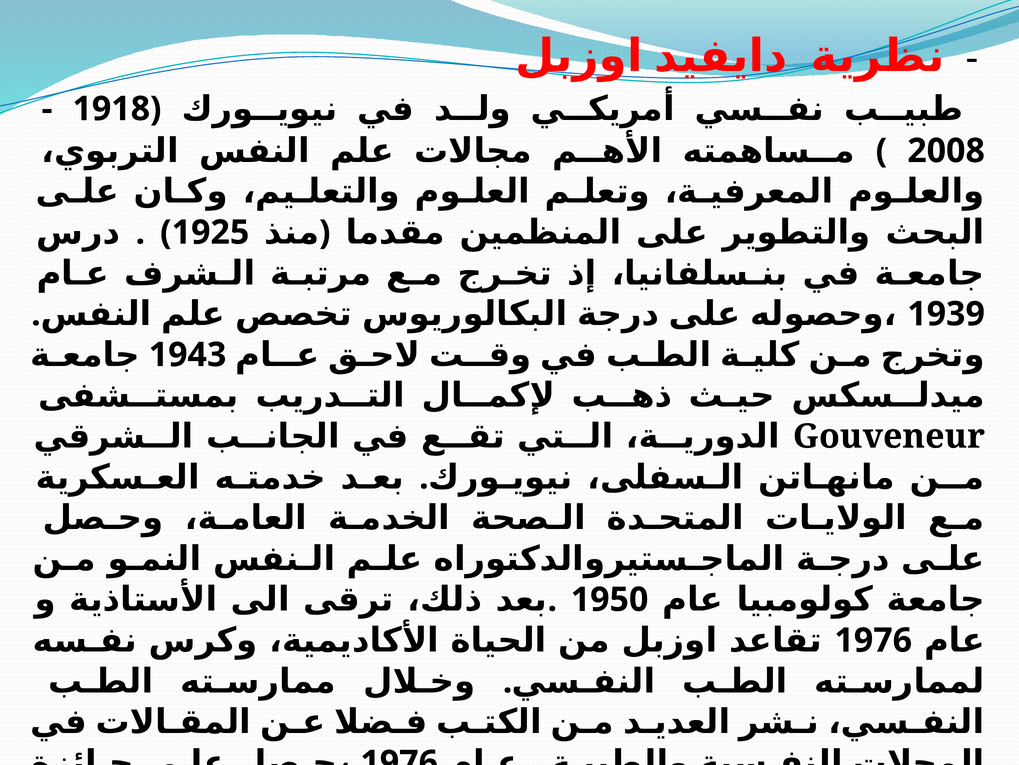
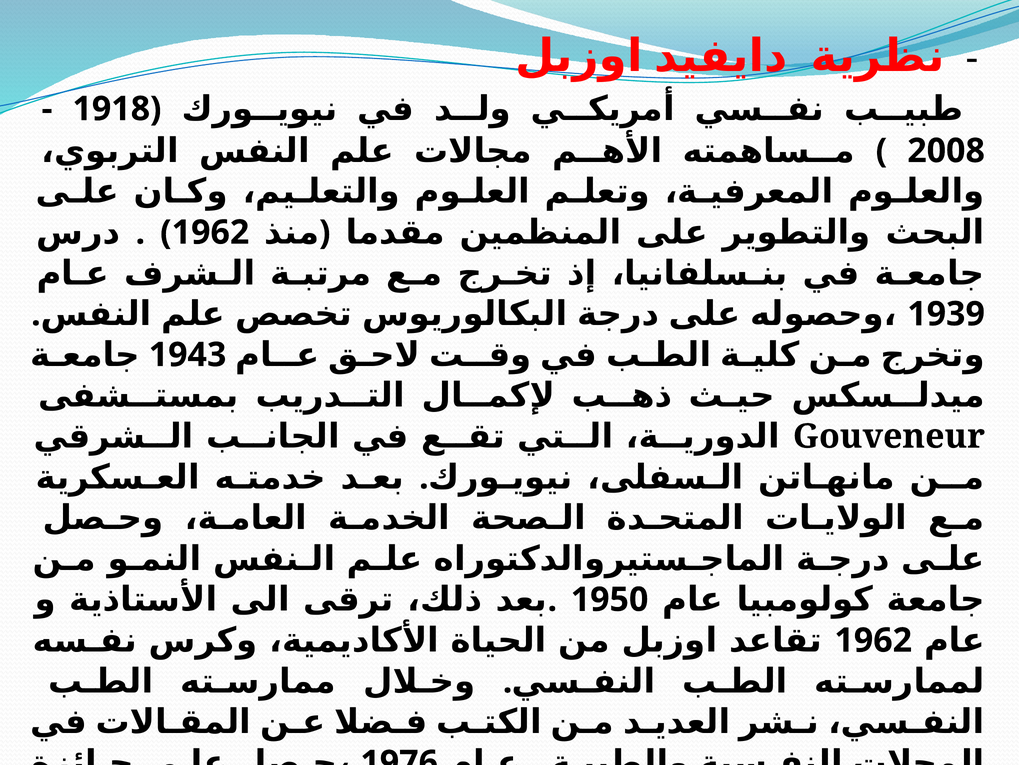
1925 at (210, 232): 1925 -> 1962
1976 at (873, 640): 1976 -> 1962
